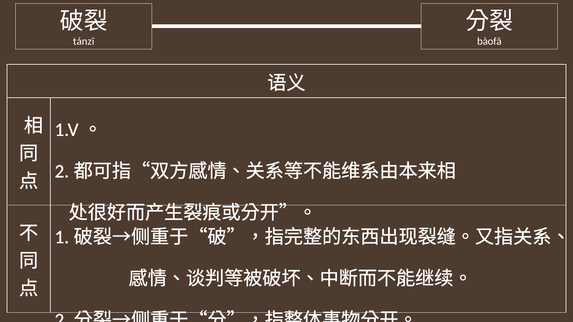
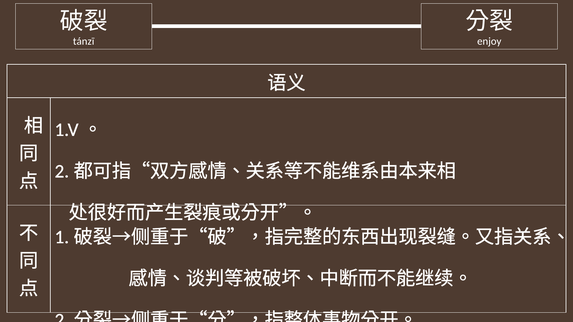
bàofā: bàofā -> enjoy
